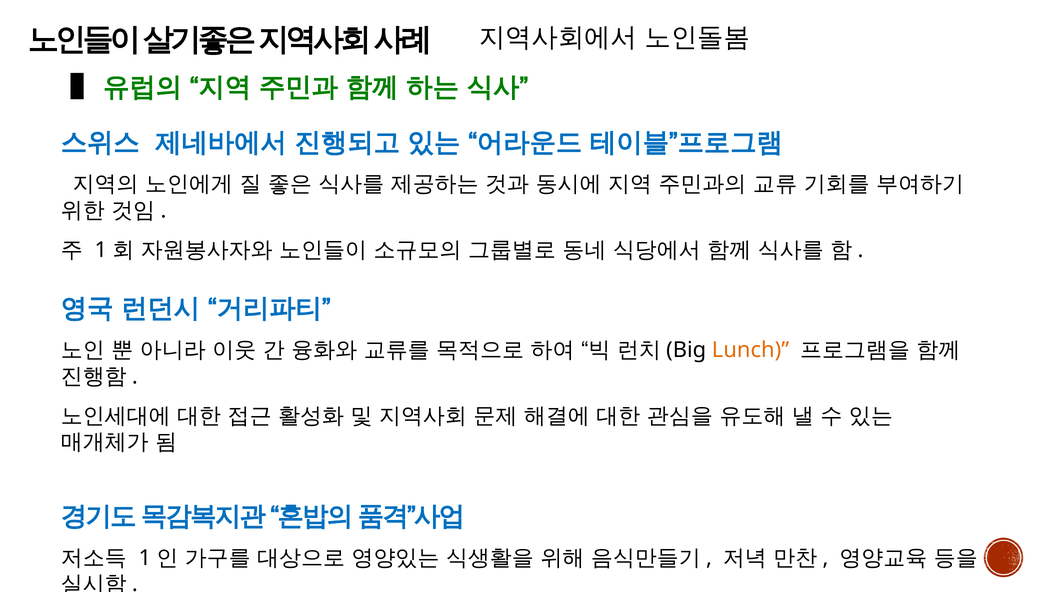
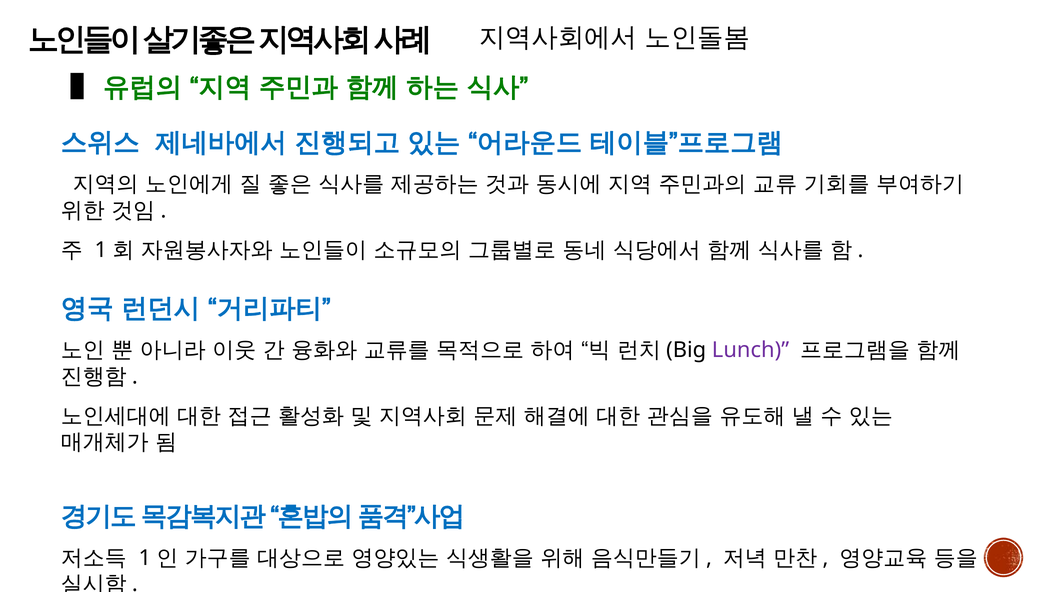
Lunch colour: orange -> purple
